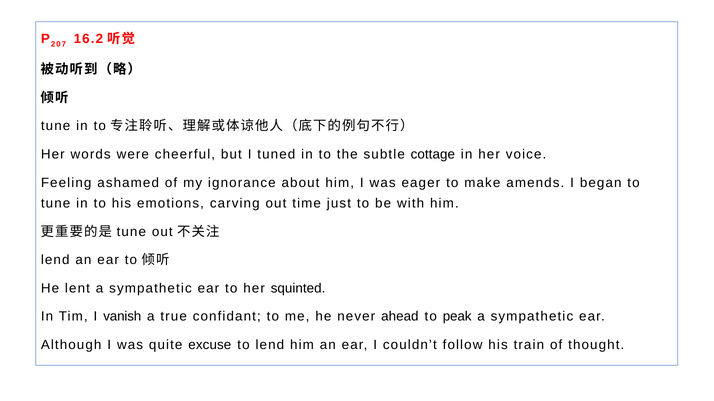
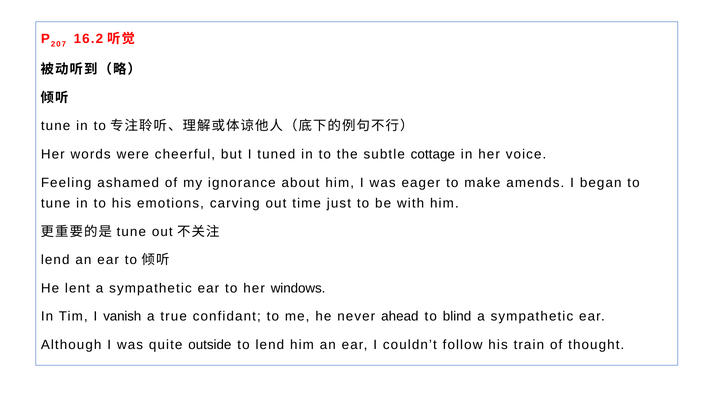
squinted: squinted -> windows
peak: peak -> blind
excuse: excuse -> outside
